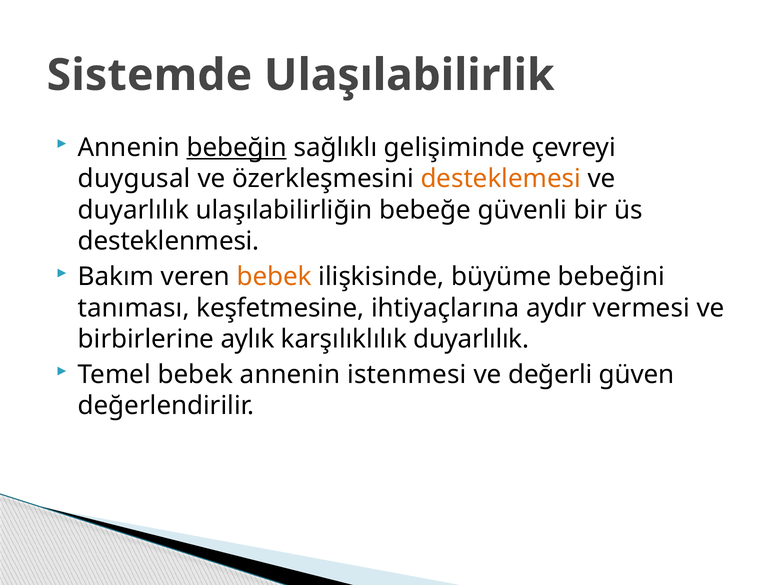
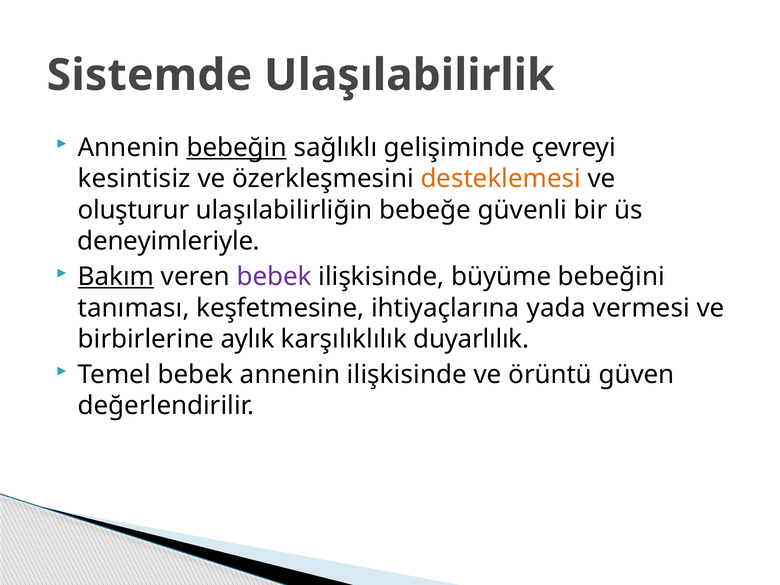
duygusal: duygusal -> kesintisiz
duyarlılık at (133, 210): duyarlılık -> oluşturur
desteklenmesi: desteklenmesi -> deneyimleriyle
Bakım underline: none -> present
bebek at (274, 277) colour: orange -> purple
aydır: aydır -> yada
annenin istenmesi: istenmesi -> ilişkisinde
değerli: değerli -> örüntü
